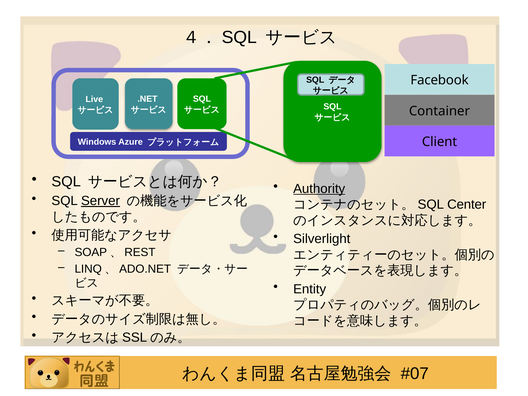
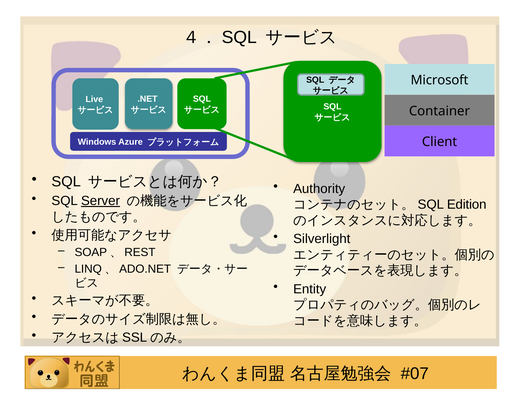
Facebook: Facebook -> Microsoft
Authority underline: present -> none
Center: Center -> Edition
